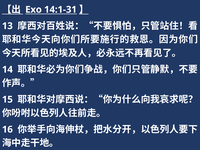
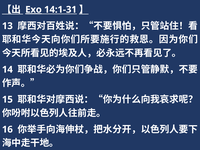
Exo underline: none -> present
